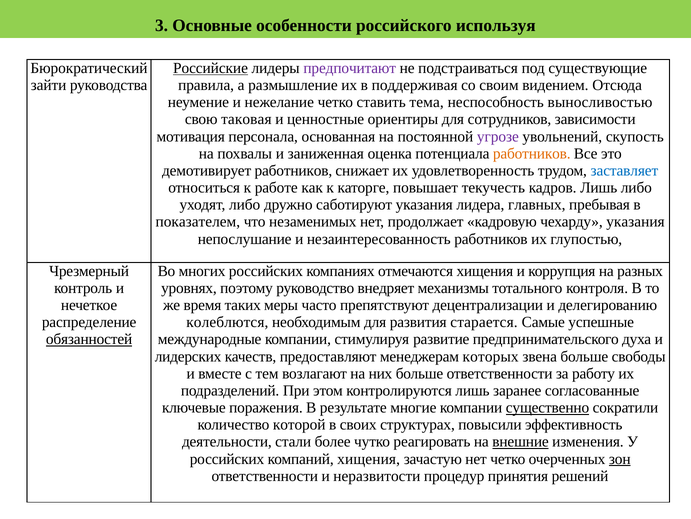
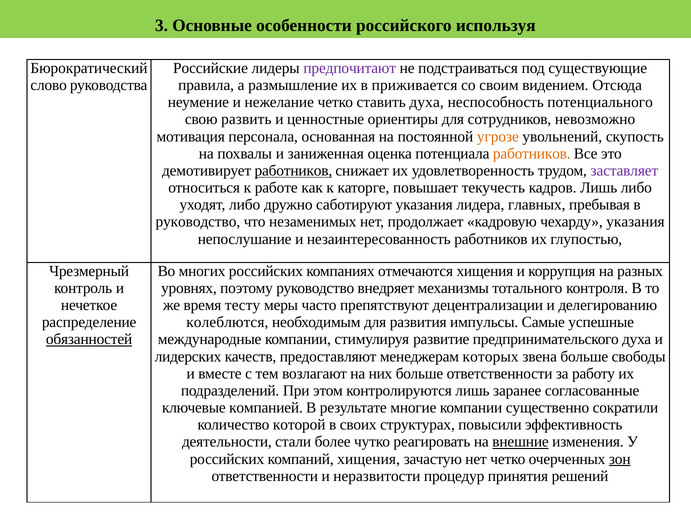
Российские underline: present -> none
зайти: зайти -> слово
поддерживая: поддерживая -> приживается
ставить тема: тема -> духа
выносливостью: выносливостью -> потенциального
таковая: таковая -> развить
зависимости: зависимости -> невозможно
угрозе colour: purple -> orange
работников at (293, 170) underline: none -> present
заставляет colour: blue -> purple
показателем at (198, 222): показателем -> руководство
таких: таких -> тесту
старается: старается -> импульсы
поражения: поражения -> компанией
существенно underline: present -> none
